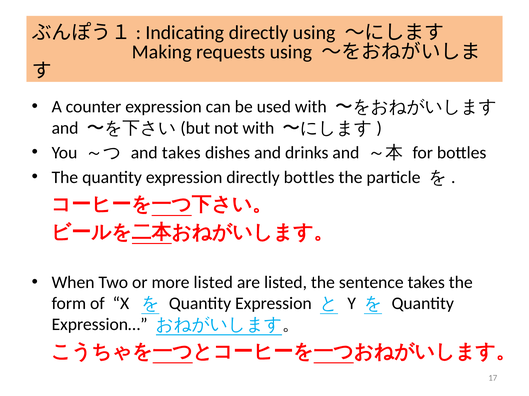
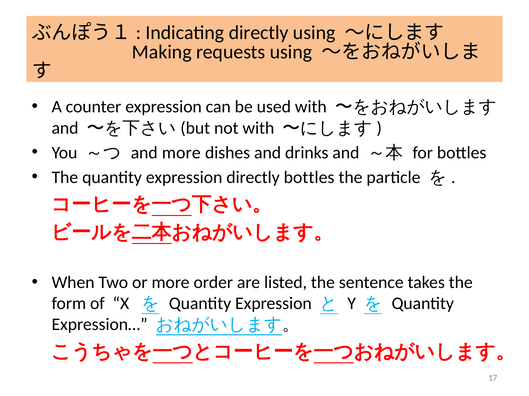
and takes: takes -> more
more listed: listed -> order
